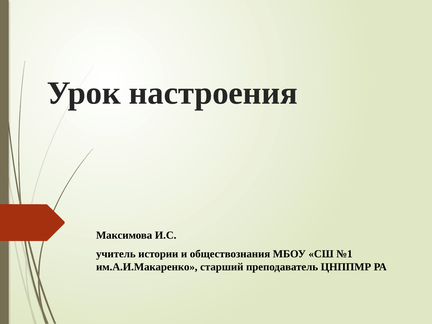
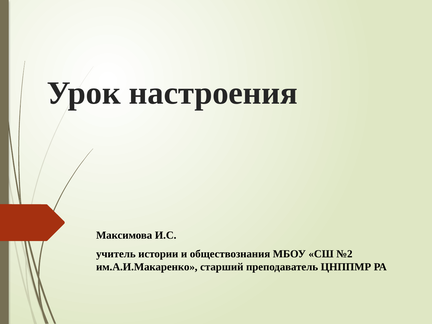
№1: №1 -> №2
